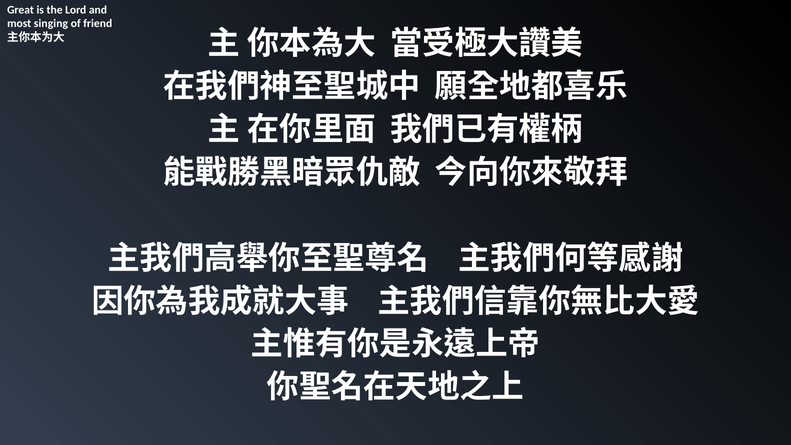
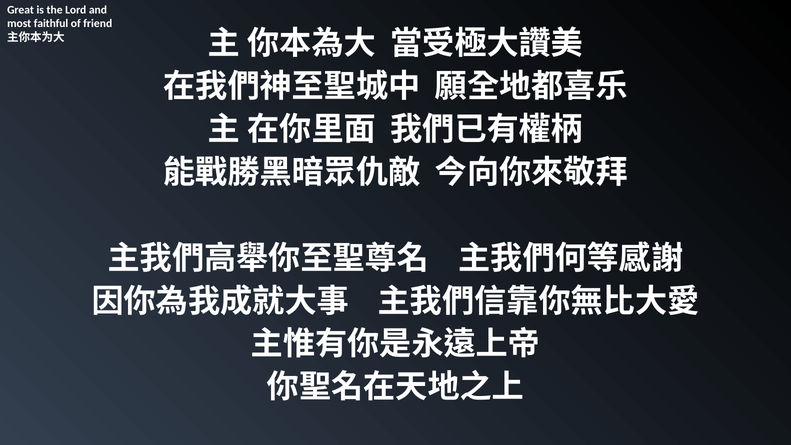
singing: singing -> faithful
